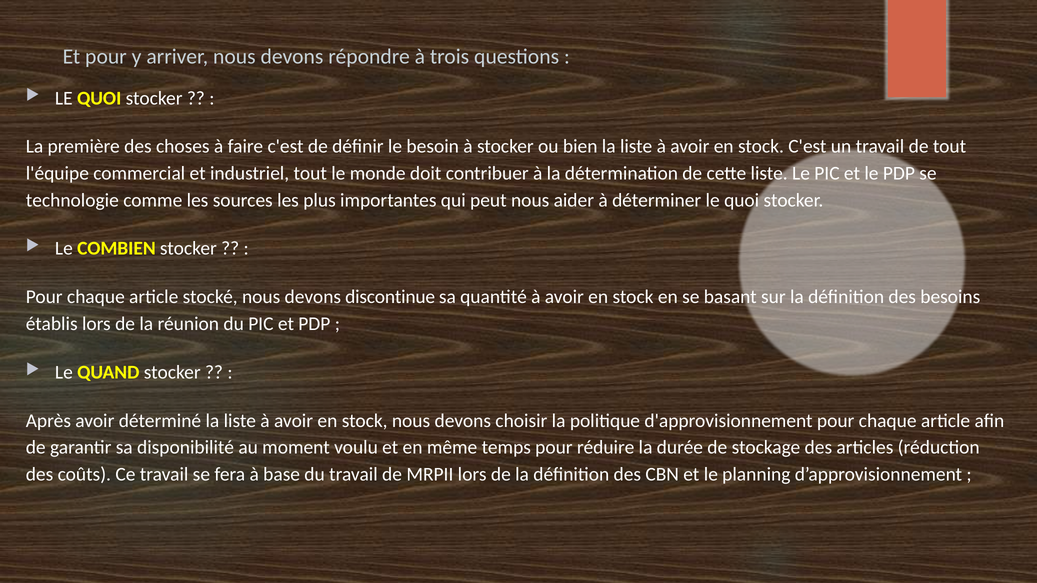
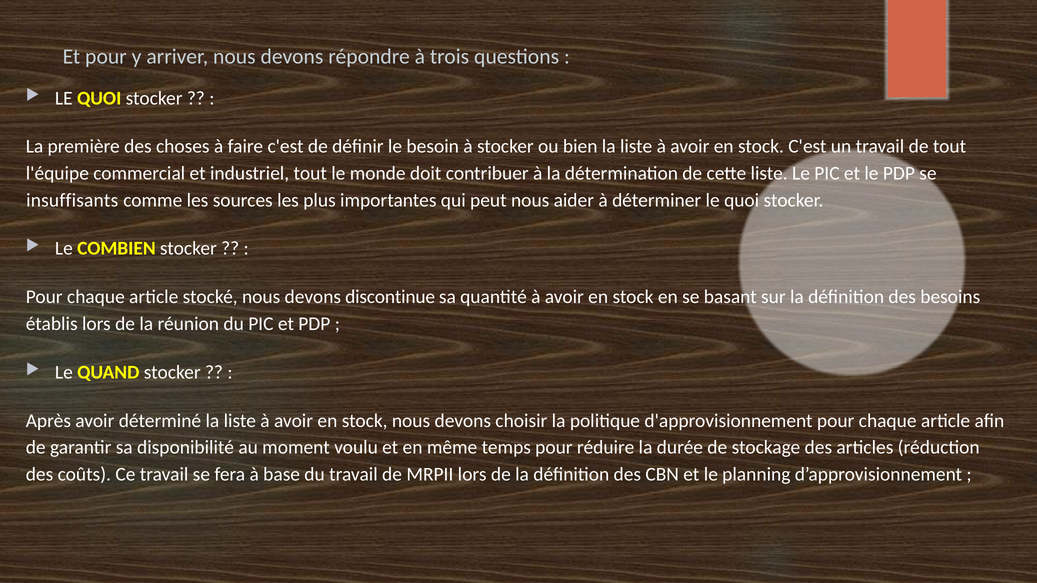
technologie: technologie -> insuffisants
